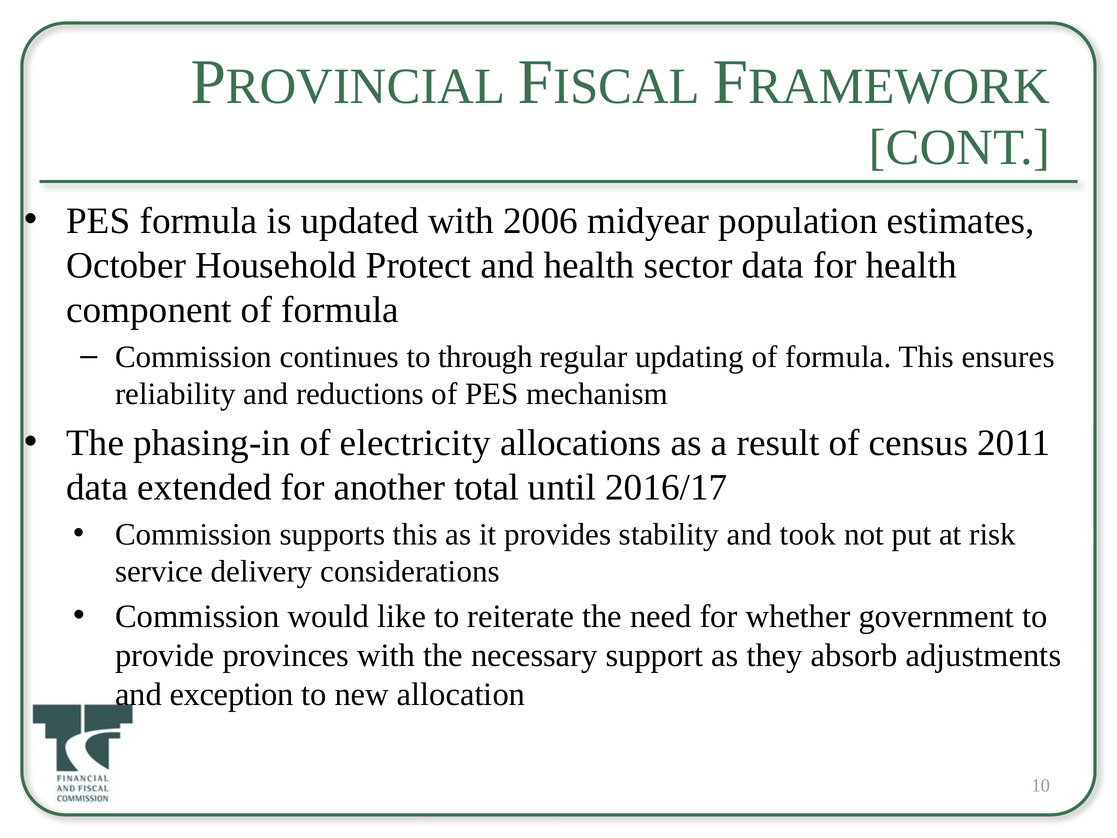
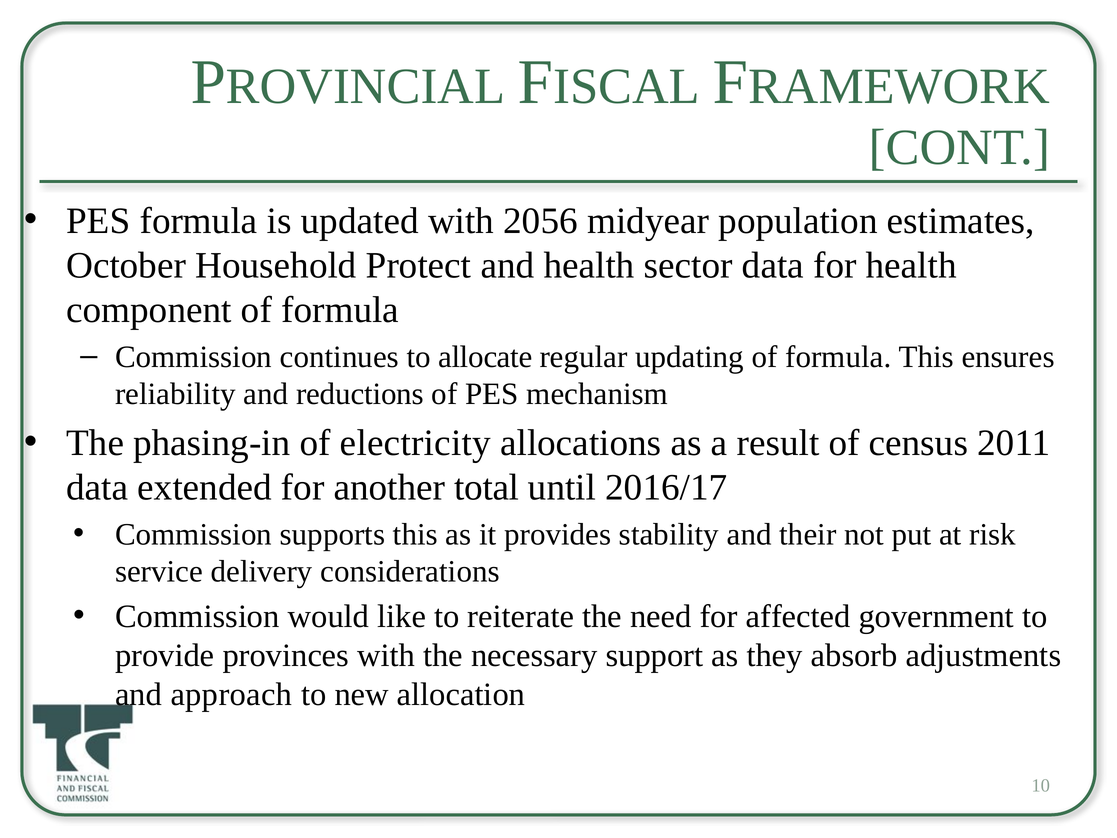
2006: 2006 -> 2056
through: through -> allocate
took: took -> their
whether: whether -> affected
exception: exception -> approach
